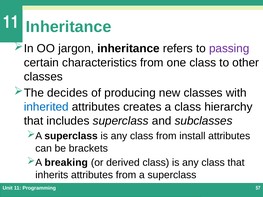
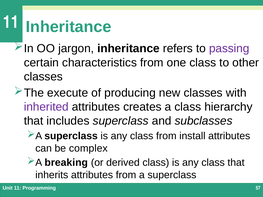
decides: decides -> execute
inherited colour: blue -> purple
brackets: brackets -> complex
